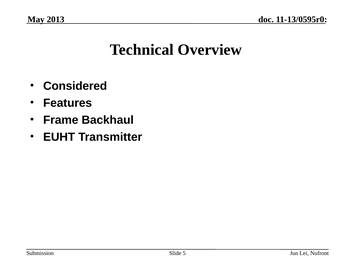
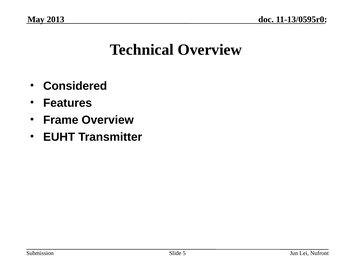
Frame Backhaul: Backhaul -> Overview
